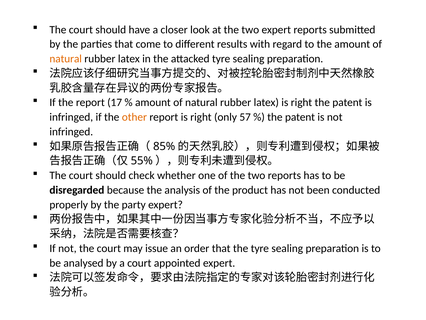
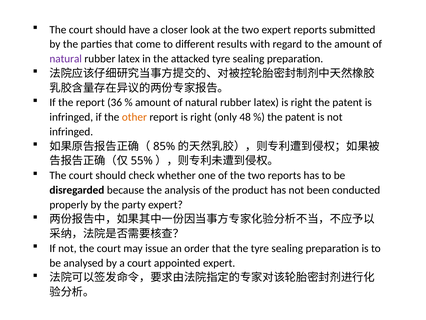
natural at (66, 59) colour: orange -> purple
17: 17 -> 36
57: 57 -> 48
